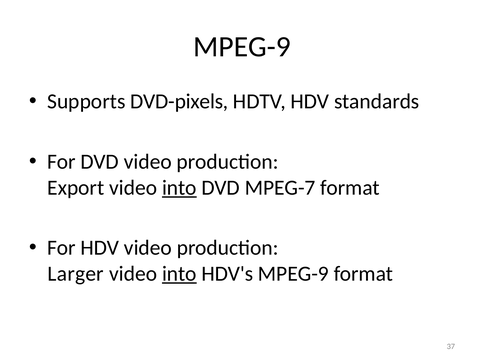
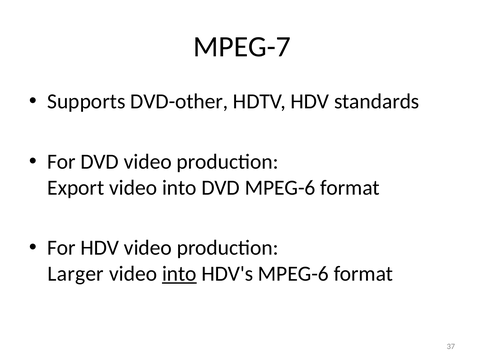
MPEG-9 at (242, 47): MPEG-9 -> MPEG-7
DVD-pixels: DVD-pixels -> DVD-other
into at (179, 188) underline: present -> none
DVD MPEG-7: MPEG-7 -> MPEG-6
HDV's MPEG-9: MPEG-9 -> MPEG-6
